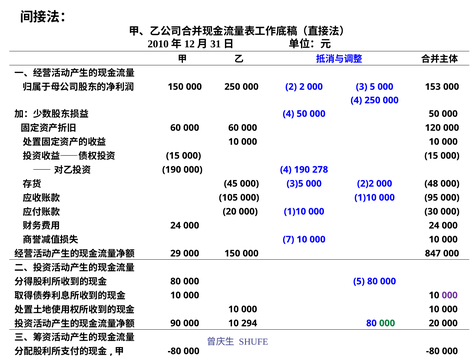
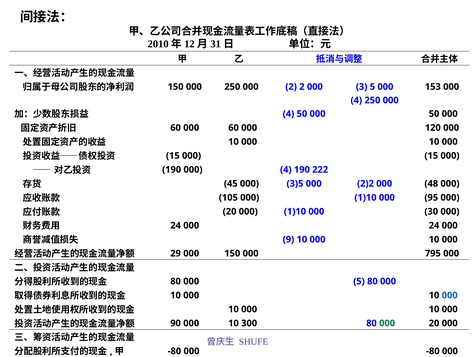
278: 278 -> 222
7: 7 -> 9
847: 847 -> 795
000 at (450, 295) colour: purple -> blue
294: 294 -> 300
